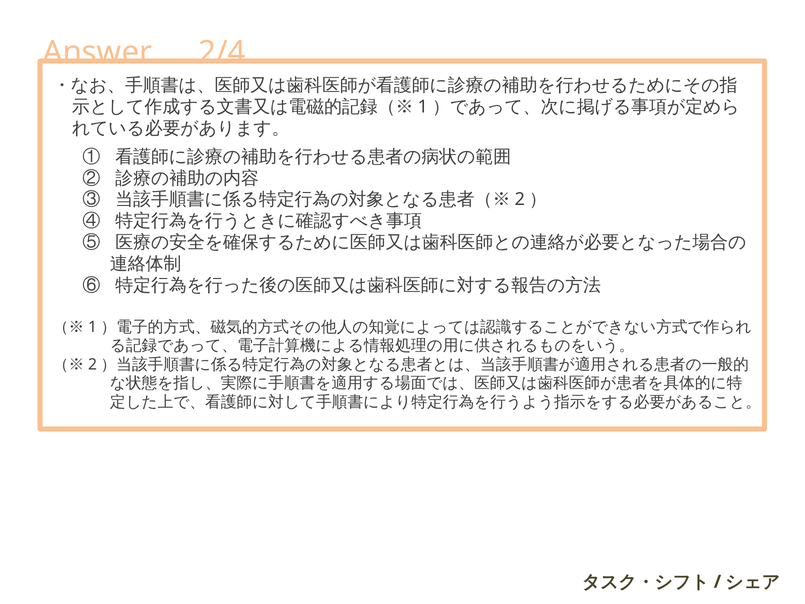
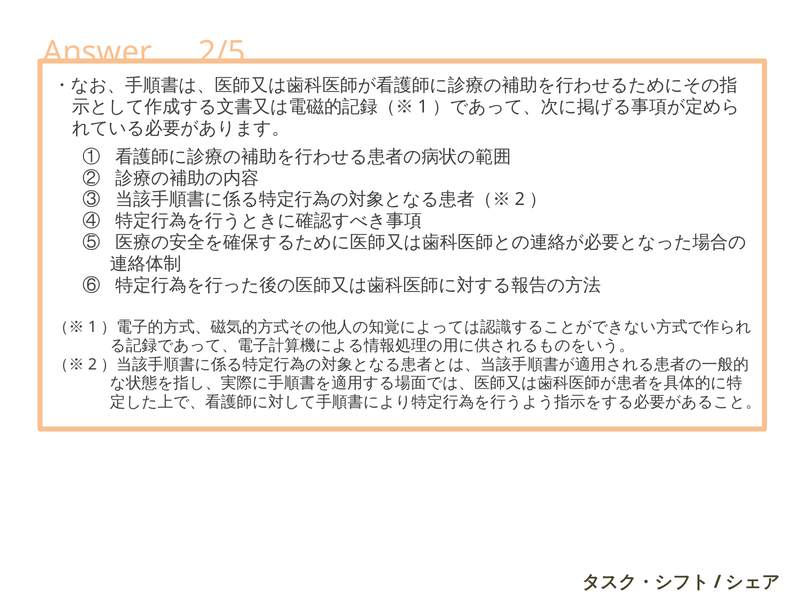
2/4: 2/4 -> 2/5
